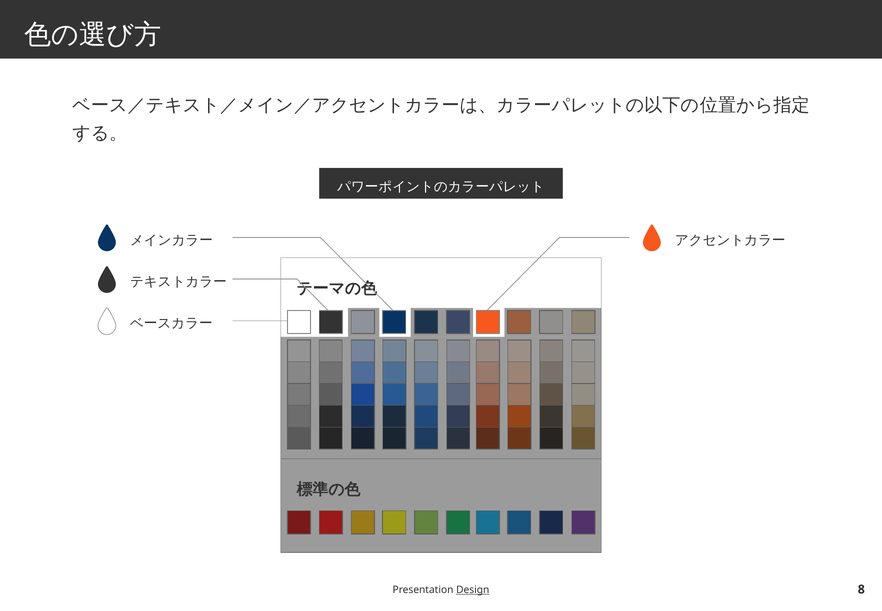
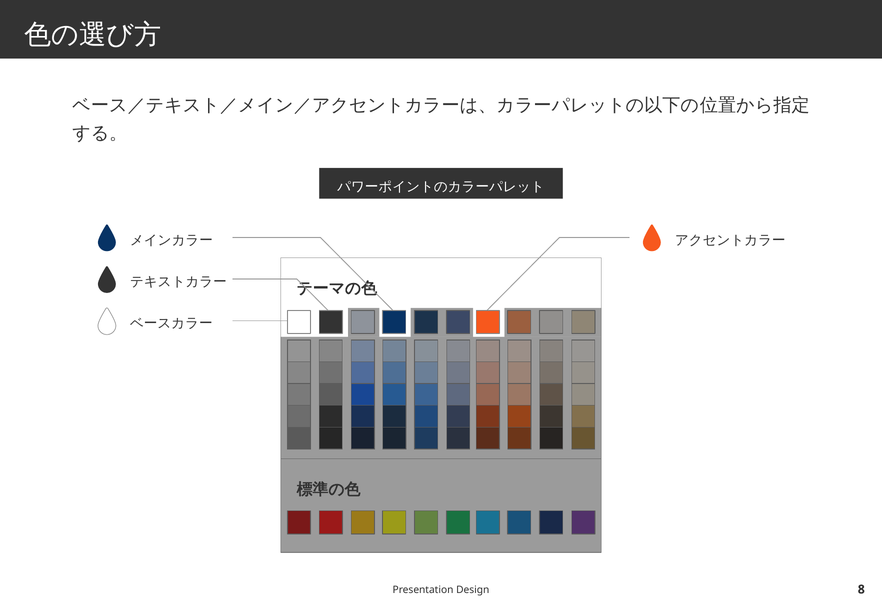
Design underline: present -> none
